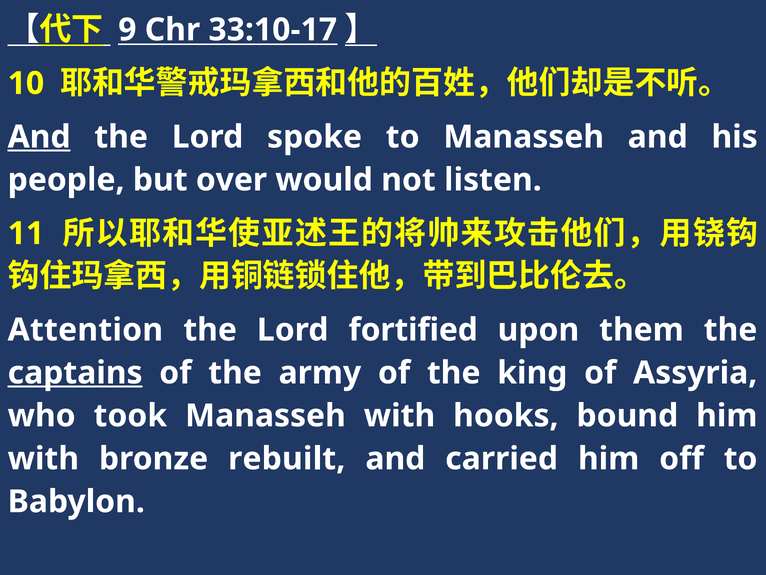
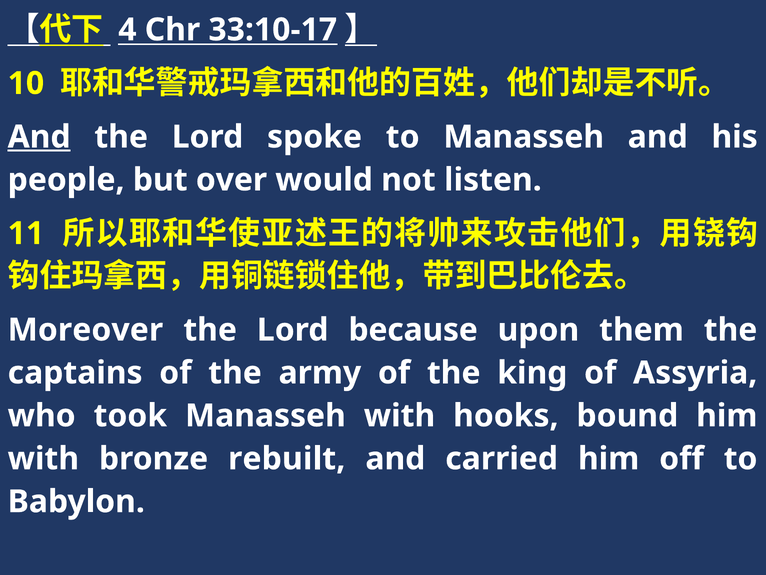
9: 9 -> 4
Attention: Attention -> Moreover
fortified: fortified -> because
captains underline: present -> none
